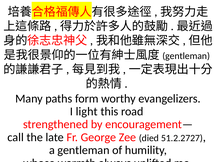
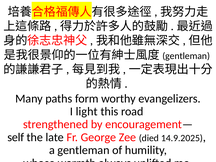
call: call -> self
51.2.2727: 51.2.2727 -> 14.9.2025
